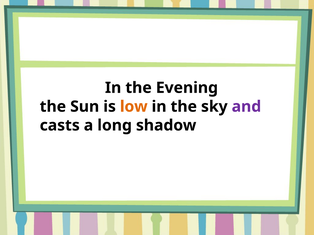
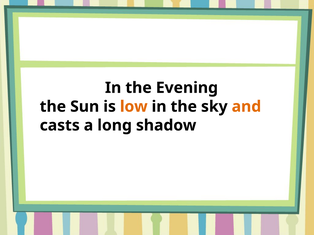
and colour: purple -> orange
